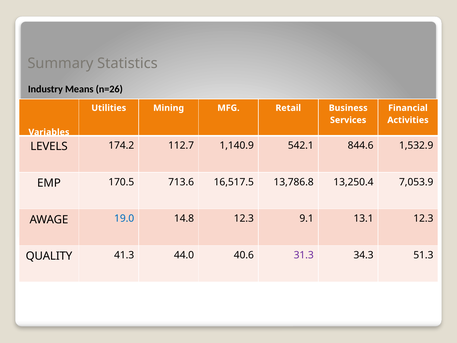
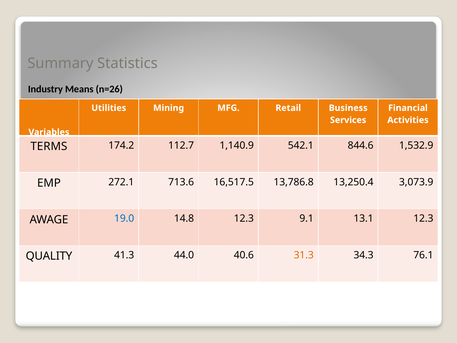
LEVELS: LEVELS -> TERMS
170.5: 170.5 -> 272.1
7,053.9: 7,053.9 -> 3,073.9
31.3 colour: purple -> orange
51.3: 51.3 -> 76.1
